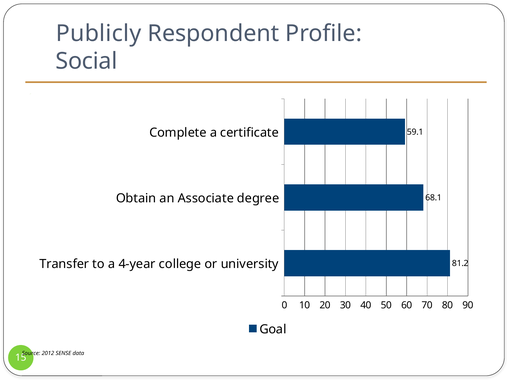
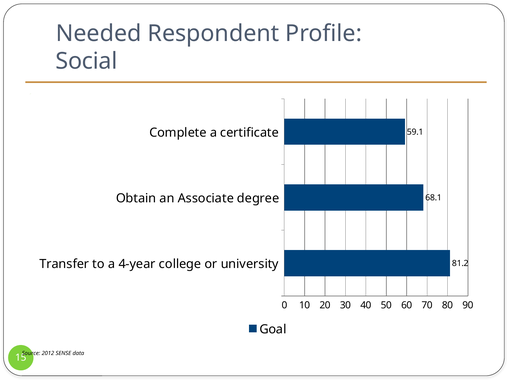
Publicly: Publicly -> Needed
